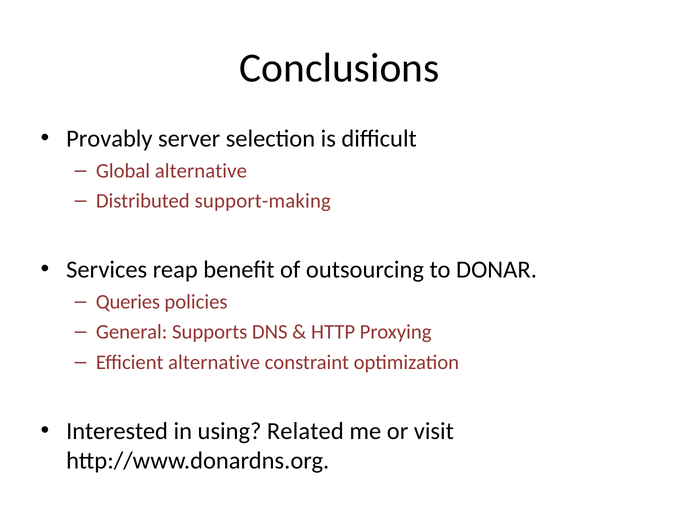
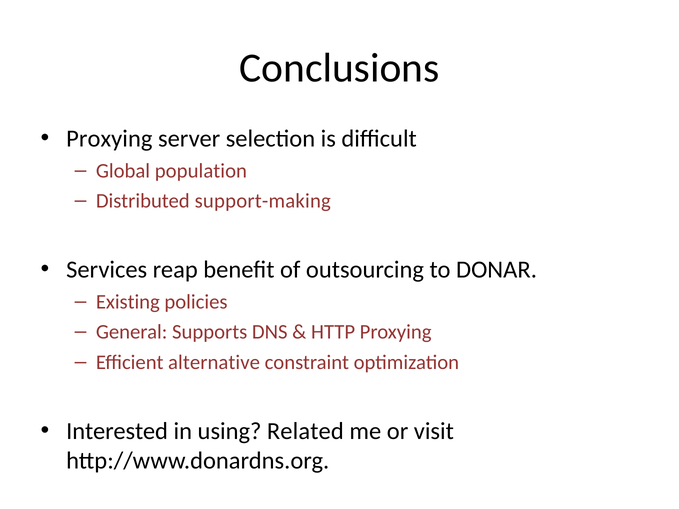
Provably at (109, 139): Provably -> Proxying
Global alternative: alternative -> population
Queries: Queries -> Existing
